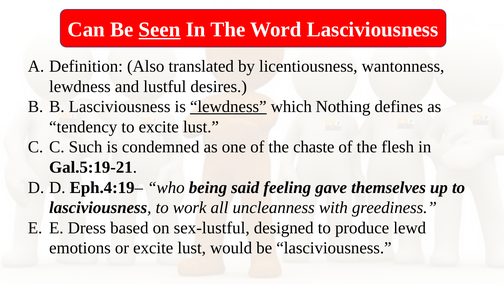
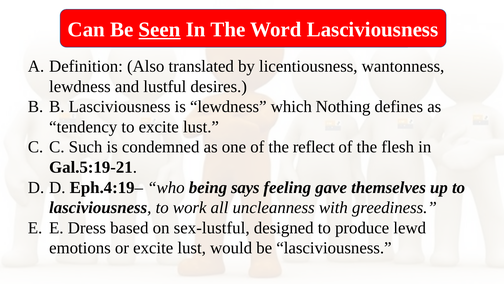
lewdness at (228, 106) underline: present -> none
chaste: chaste -> reflect
said: said -> says
